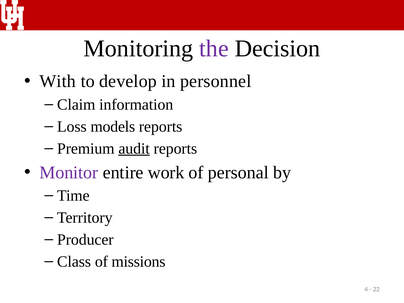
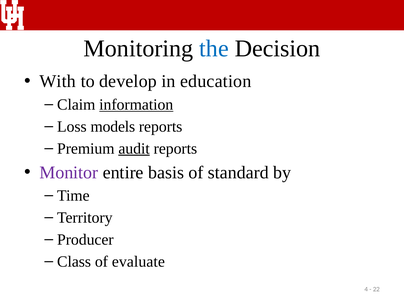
the colour: purple -> blue
personnel: personnel -> education
information underline: none -> present
work: work -> basis
personal: personal -> standard
missions: missions -> evaluate
